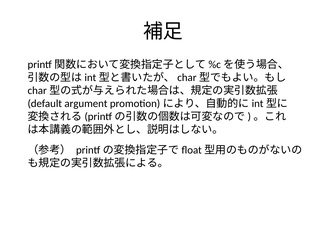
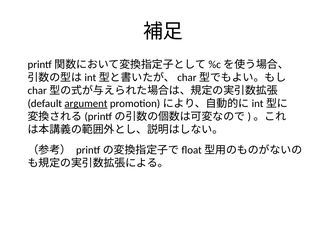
argument underline: none -> present
